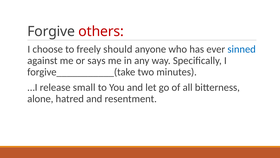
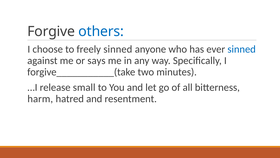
others colour: red -> blue
freely should: should -> sinned
alone: alone -> harm
